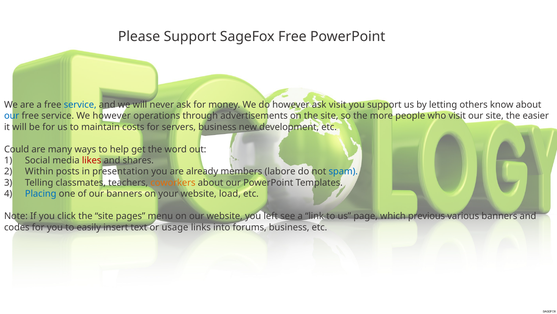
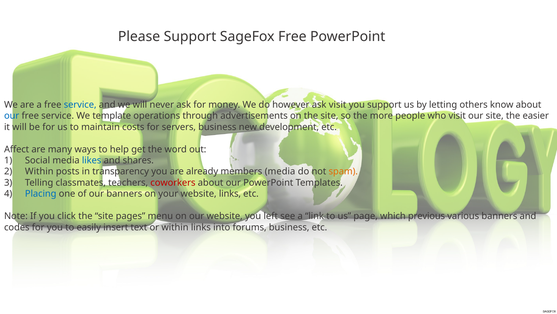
We however: however -> template
Could: Could -> Affect
likes colour: red -> blue
presentation: presentation -> transparency
members labore: labore -> media
spam colour: blue -> orange
coworkers colour: orange -> red
website load: load -> links
or usage: usage -> within
